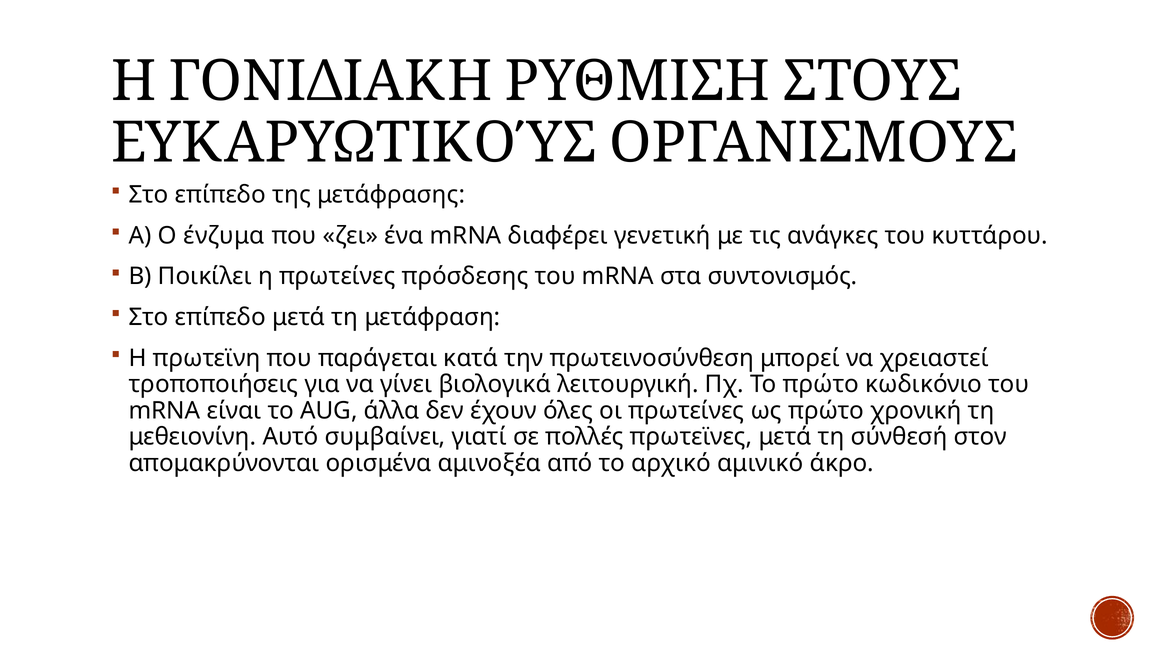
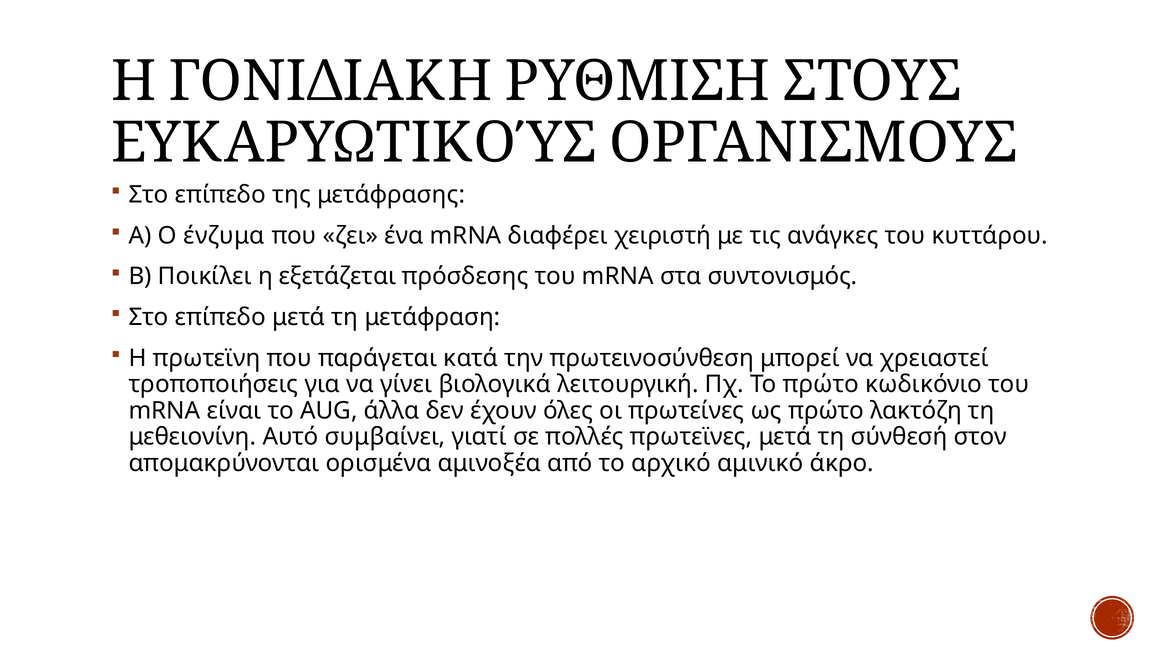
γενετική: γενετική -> χειριστή
η πρωτείνες: πρωτείνες -> εξετάζεται
χρονική: χρονική -> λακτόζη
